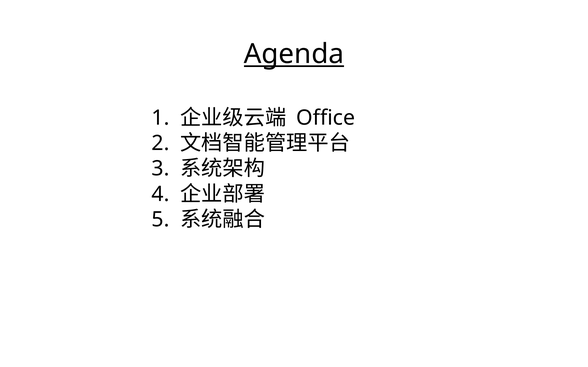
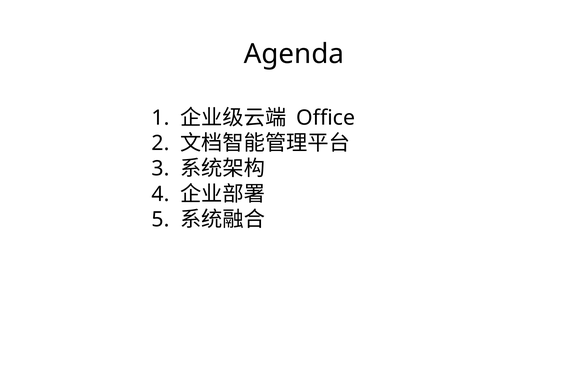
Agenda underline: present -> none
